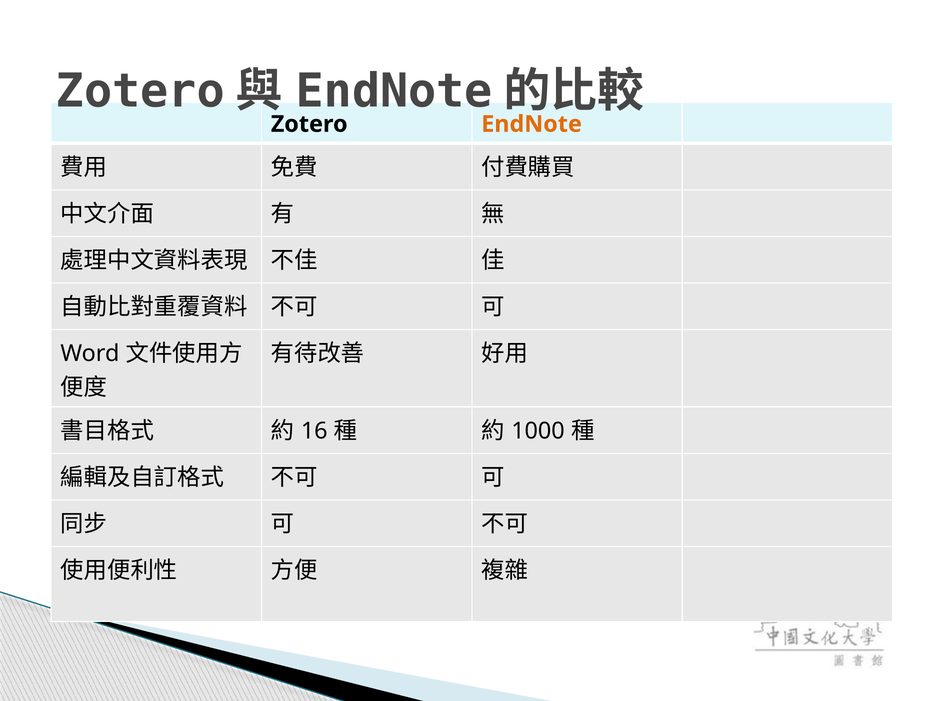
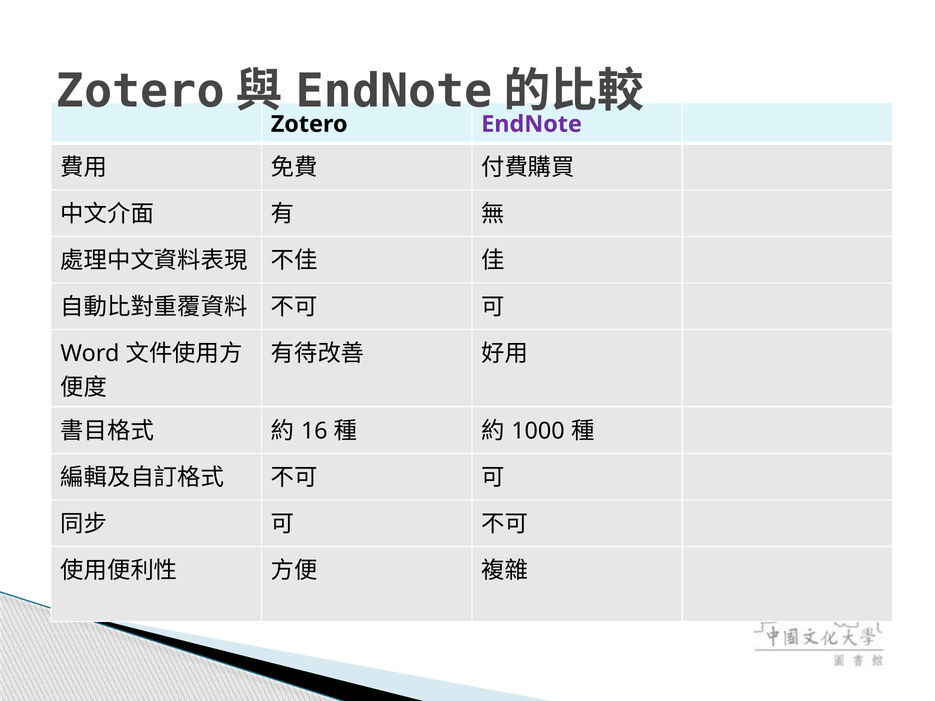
EndNote colour: orange -> purple
